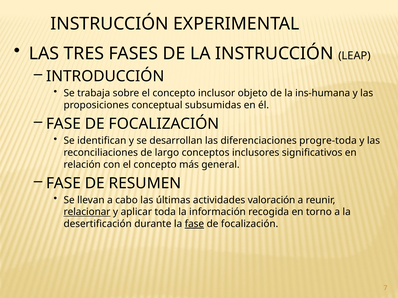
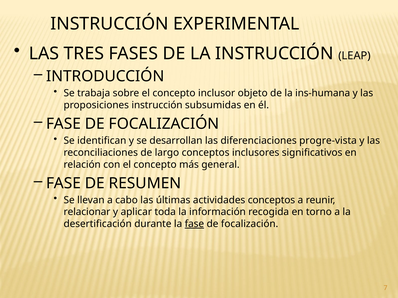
proposiciones conceptual: conceptual -> instrucción
progre-toda: progre-toda -> progre-vista
actividades valoración: valoración -> conceptos
relacionar underline: present -> none
